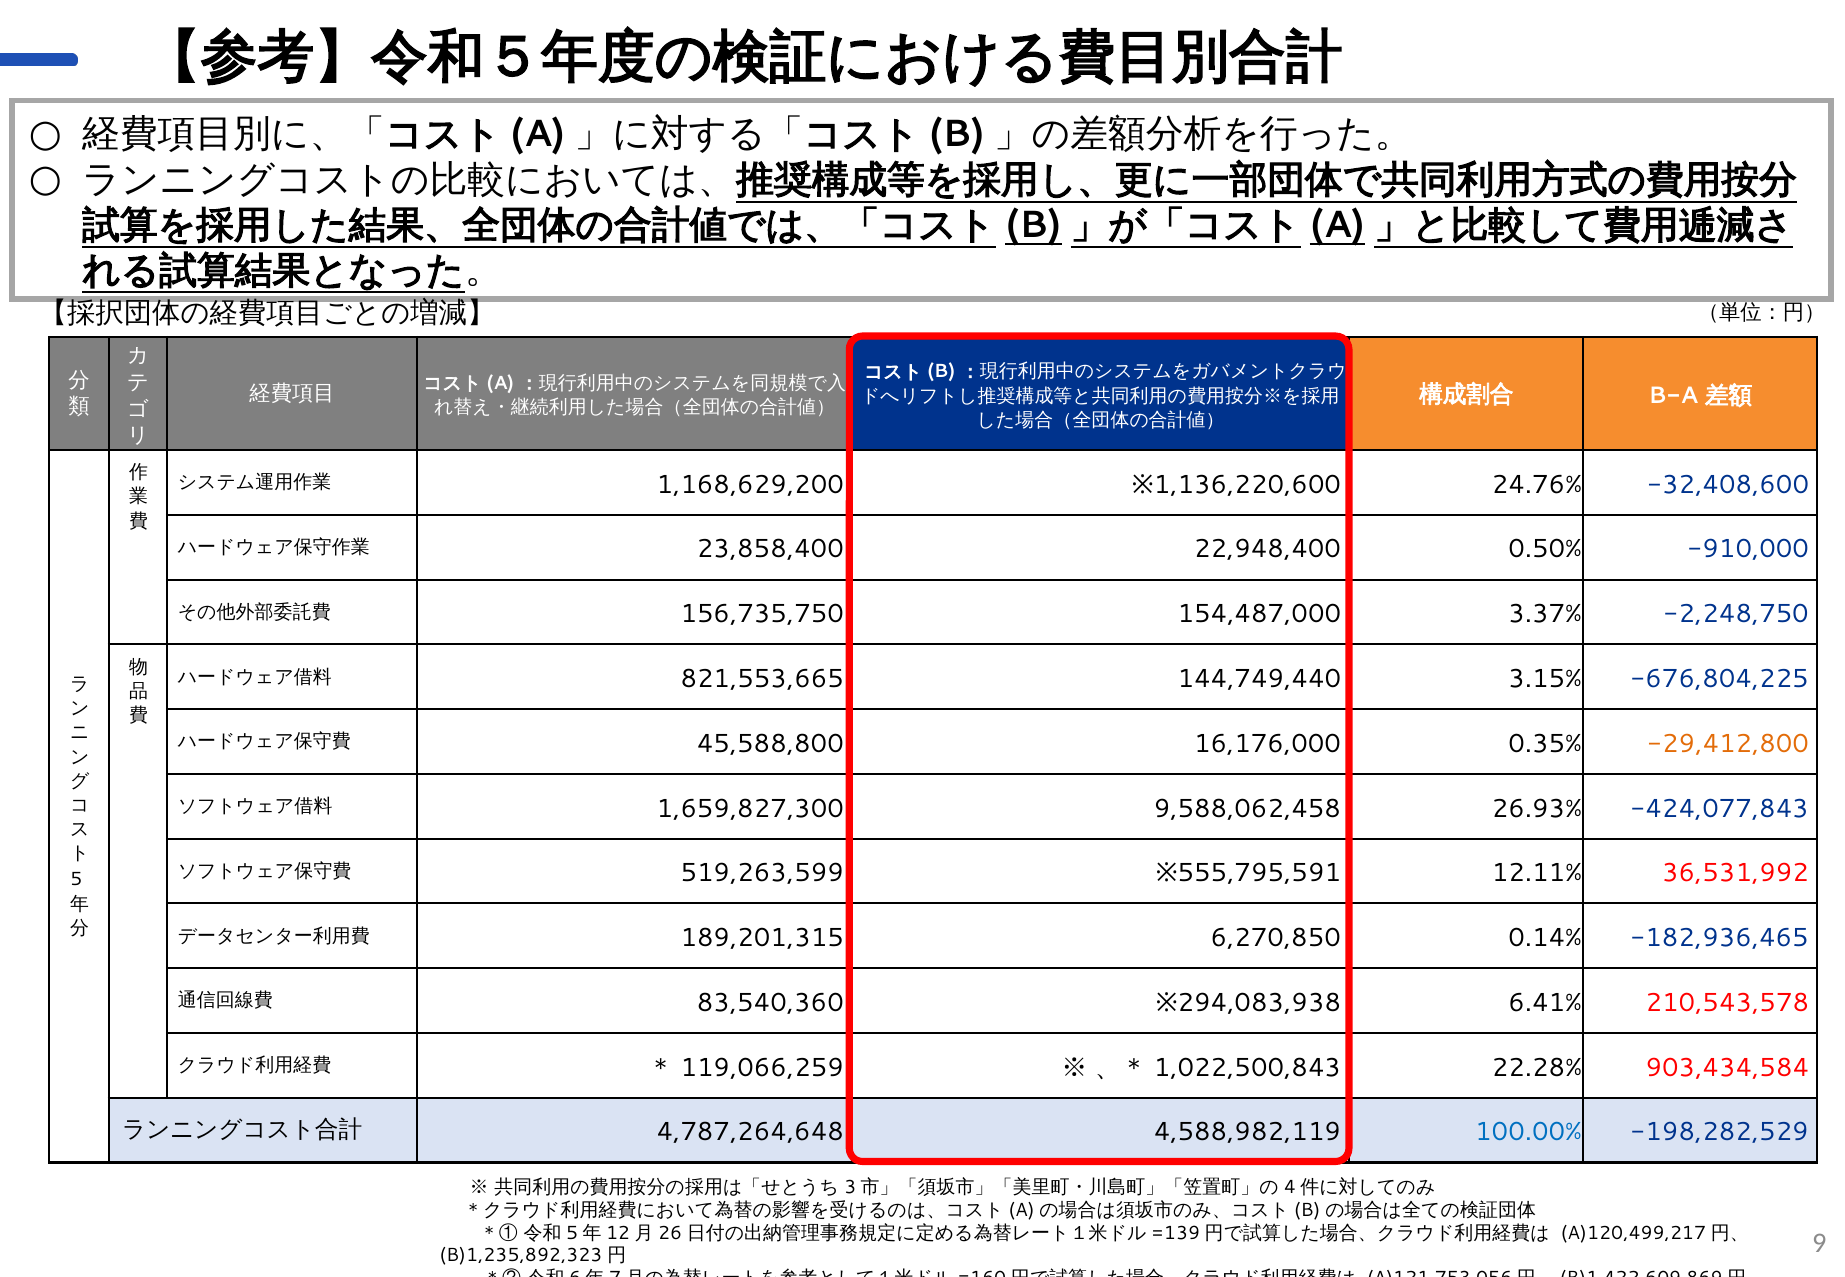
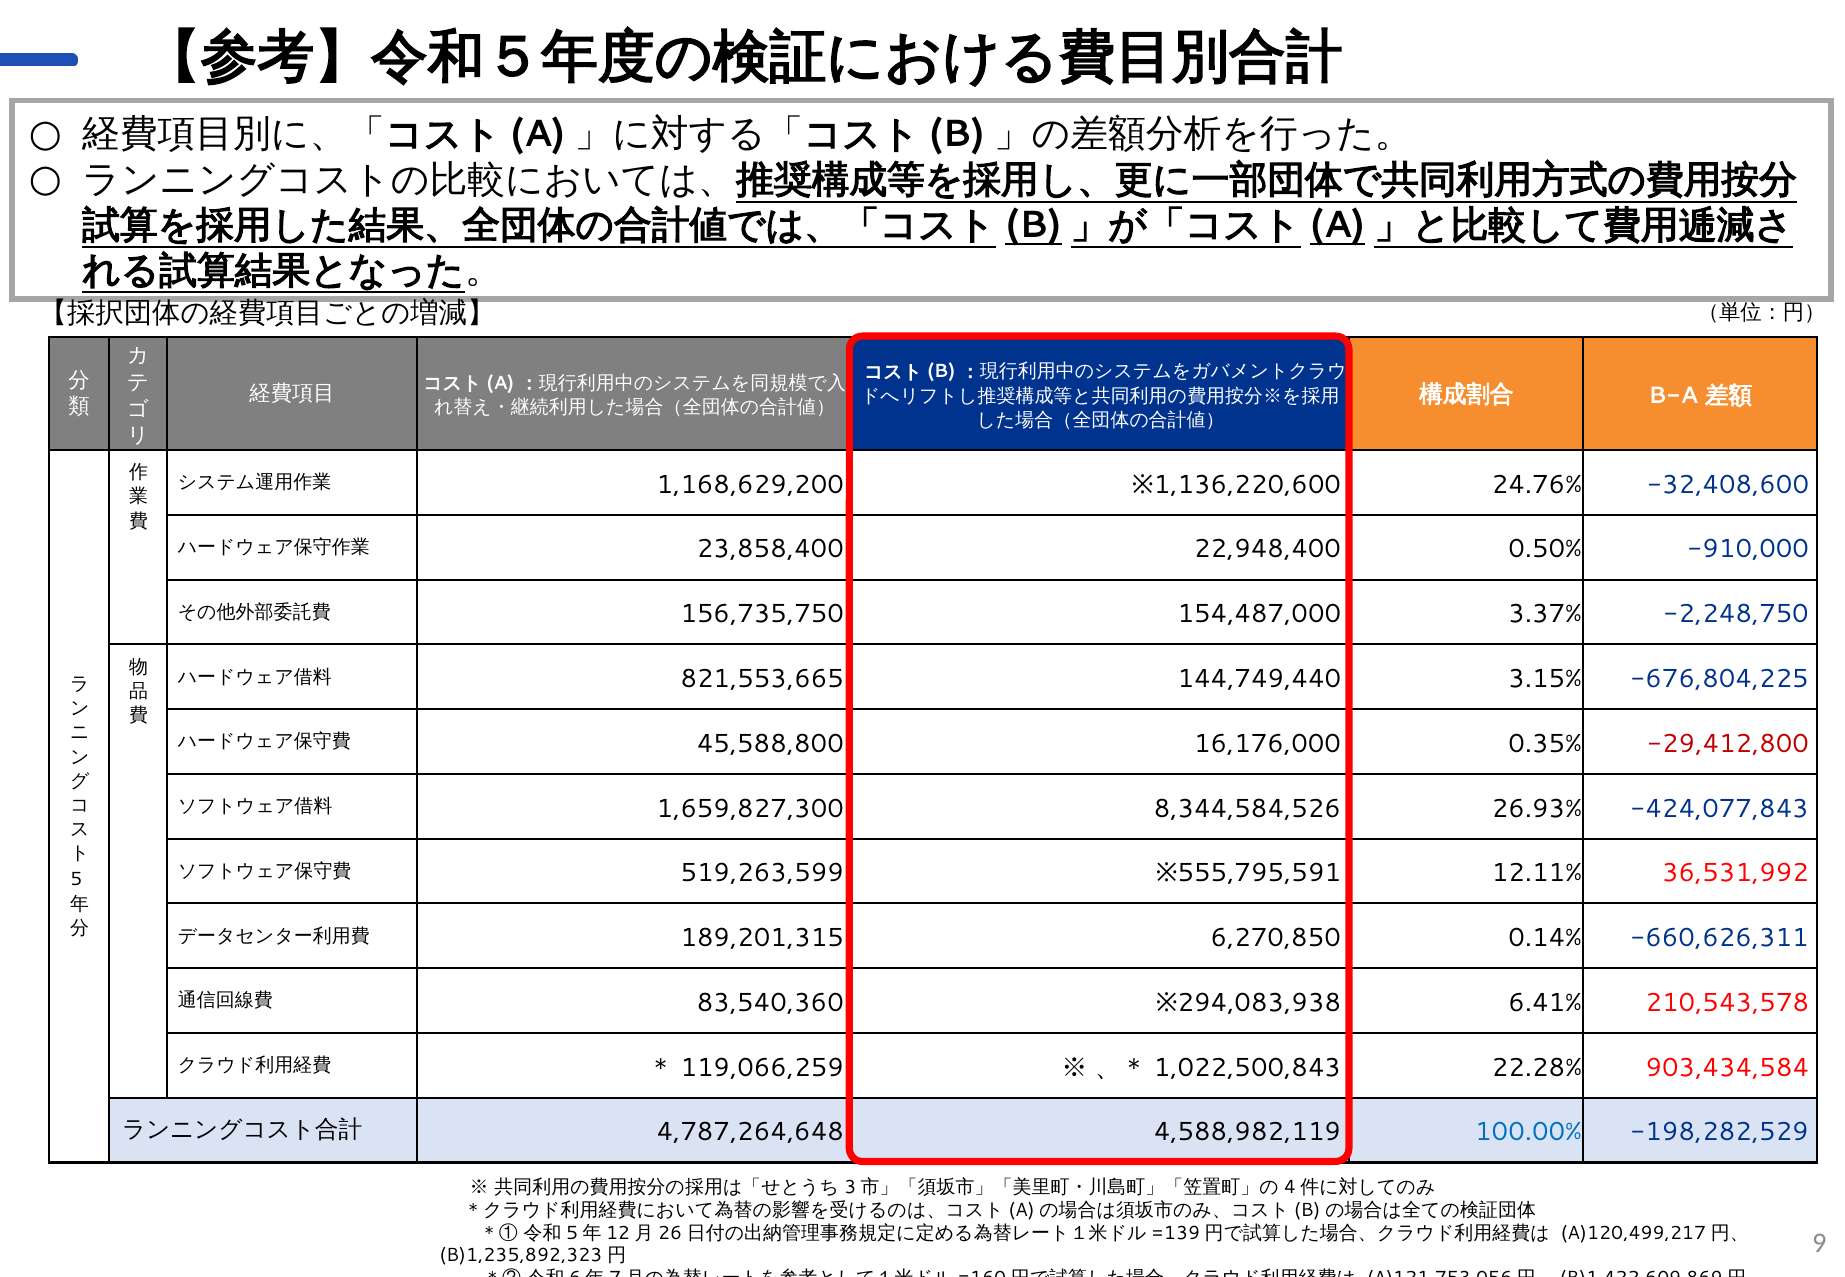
-29,412,800 colour: orange -> red
9,588,062,458: 9,588,062,458 -> 8,344,584,526
-182,936,465: -182,936,465 -> -660,626,311
